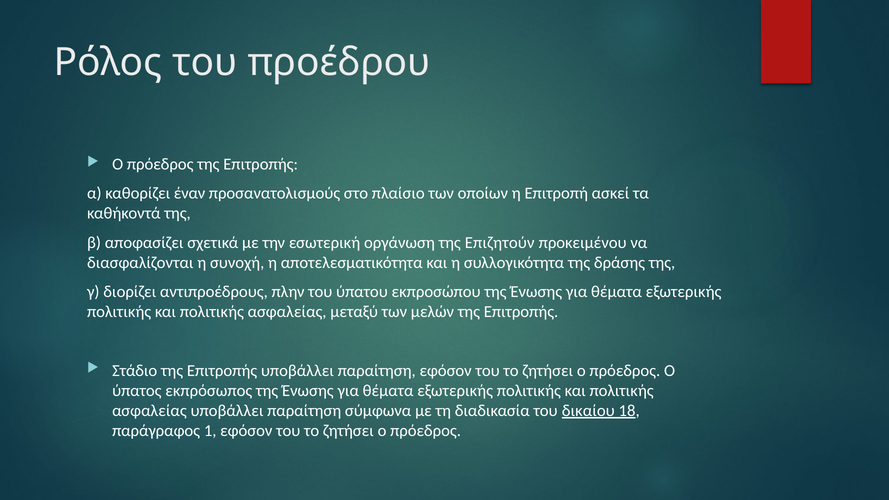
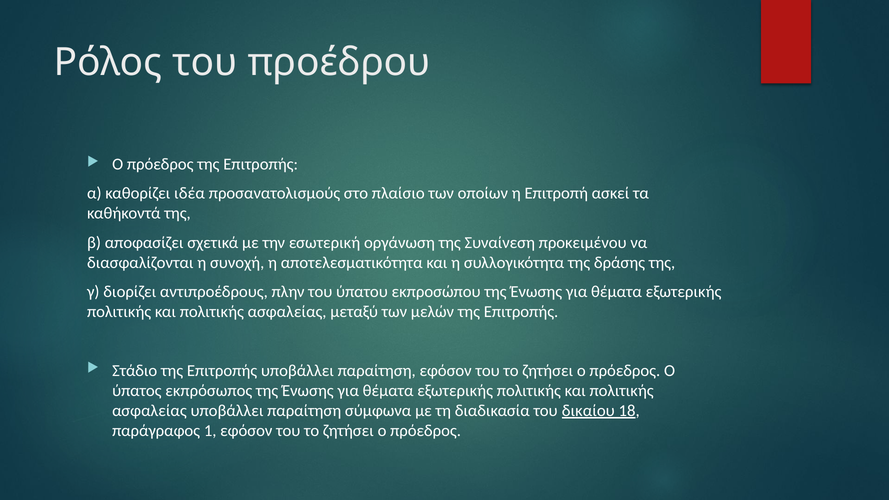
έναν: έναν -> ιδέα
Επιζητούν: Επιζητούν -> Συναίνεση
